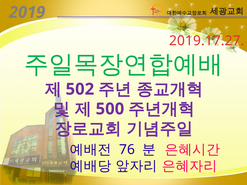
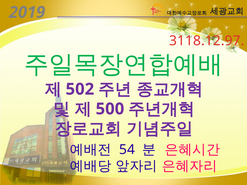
2019.17.27: 2019.17.27 -> 3118.12.97
76: 76 -> 54
